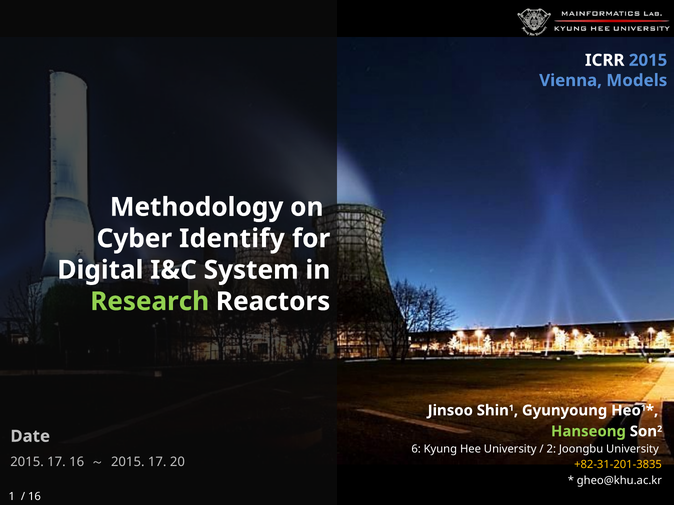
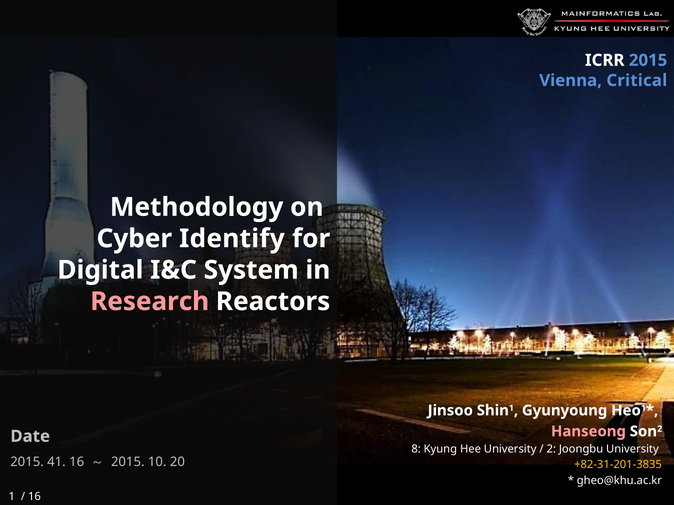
Models: Models -> Critical
Research colour: light green -> pink
Hanseong colour: light green -> pink
6: 6 -> 8
17 at (56, 462): 17 -> 41
17 at (157, 462): 17 -> 10
